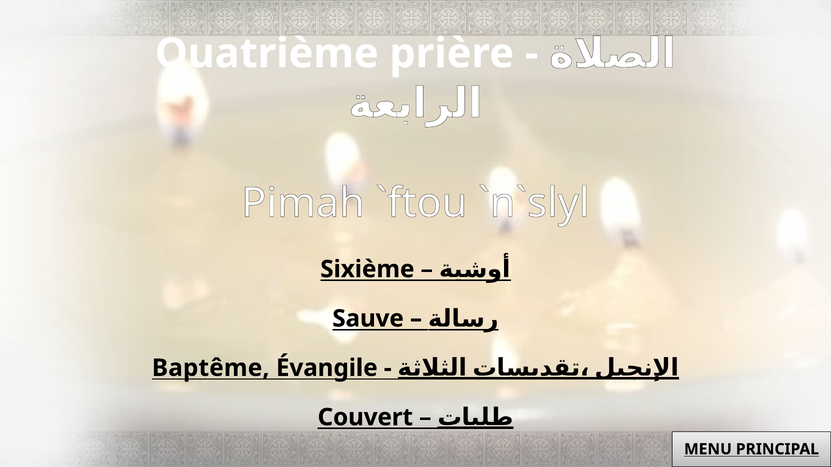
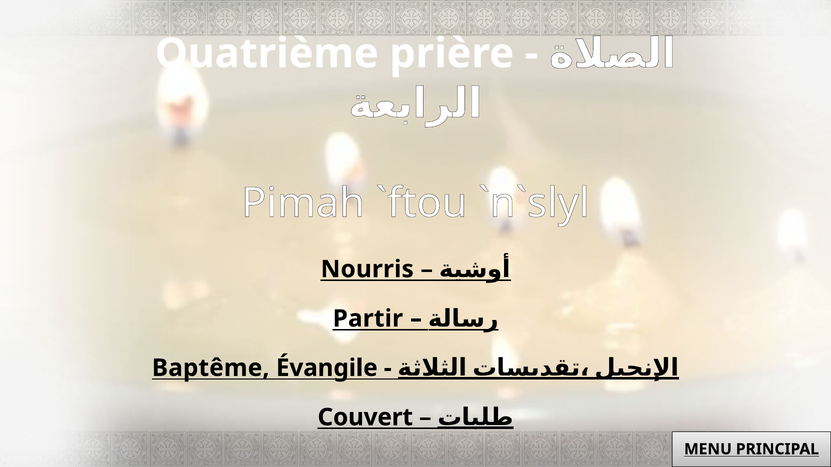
Sixième: Sixième -> Nourris
Sauve: Sauve -> Partir
